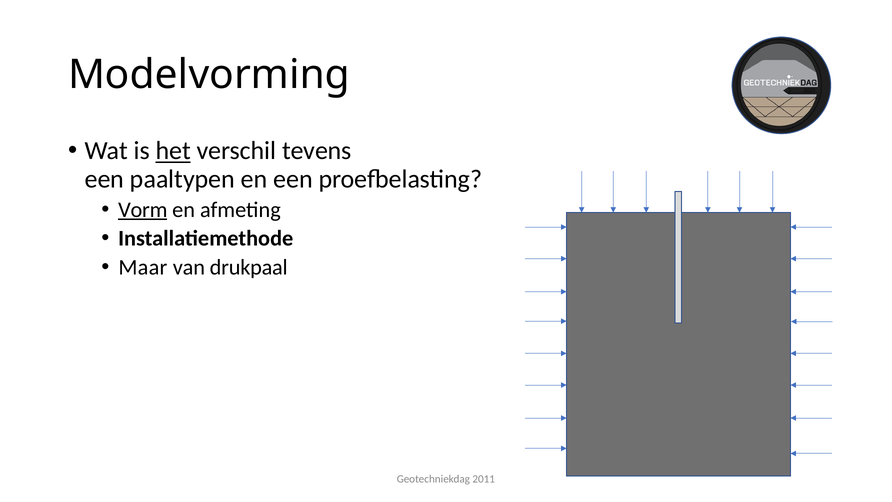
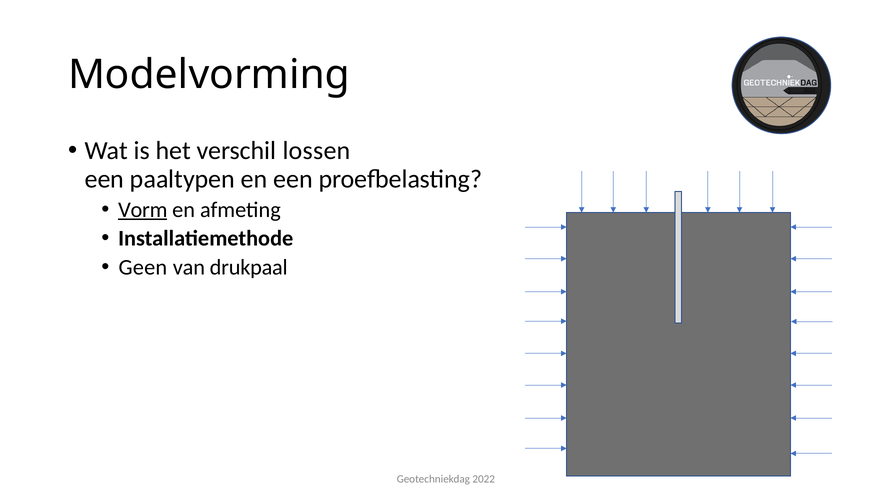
het underline: present -> none
tevens: tevens -> lossen
Maar: Maar -> Geen
2011: 2011 -> 2022
